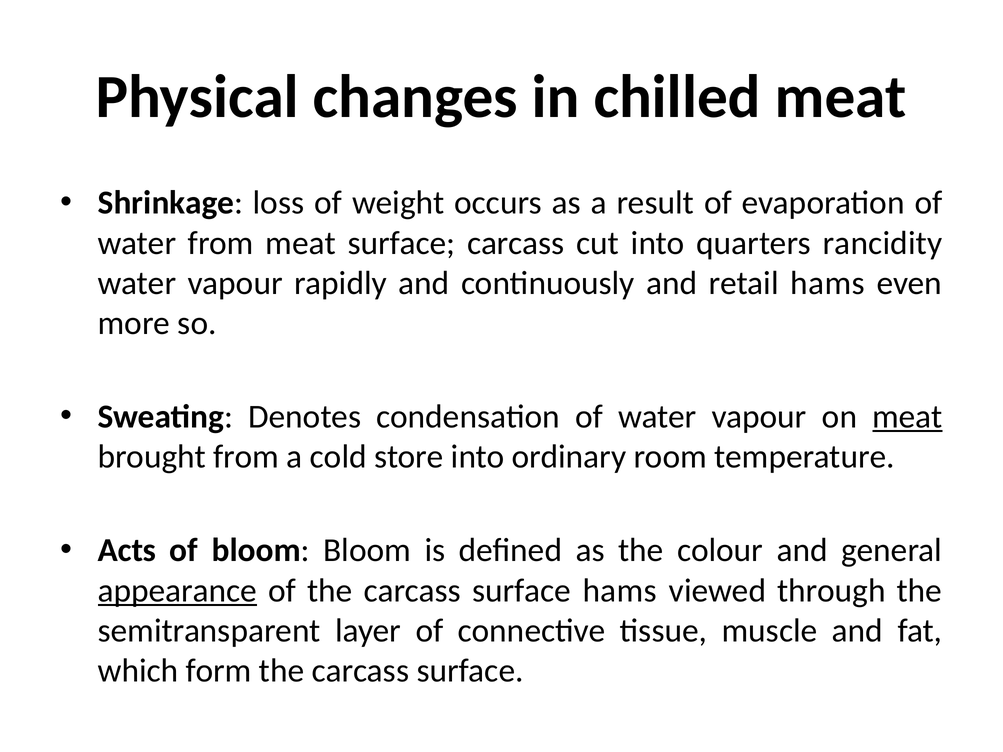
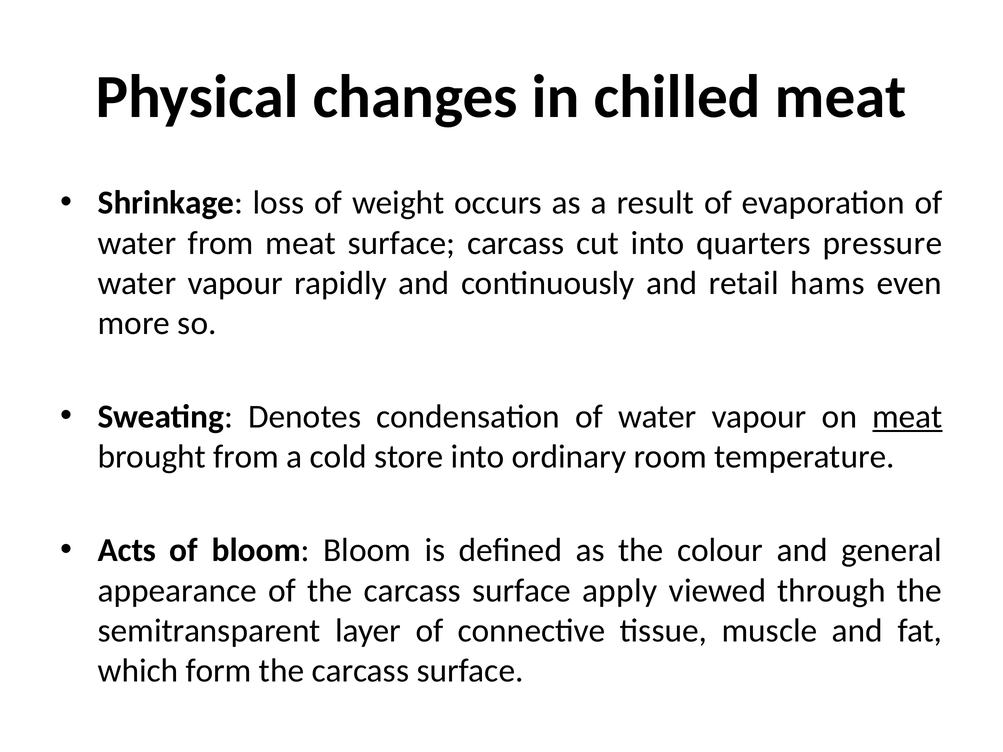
rancidity: rancidity -> pressure
appearance underline: present -> none
surface hams: hams -> apply
